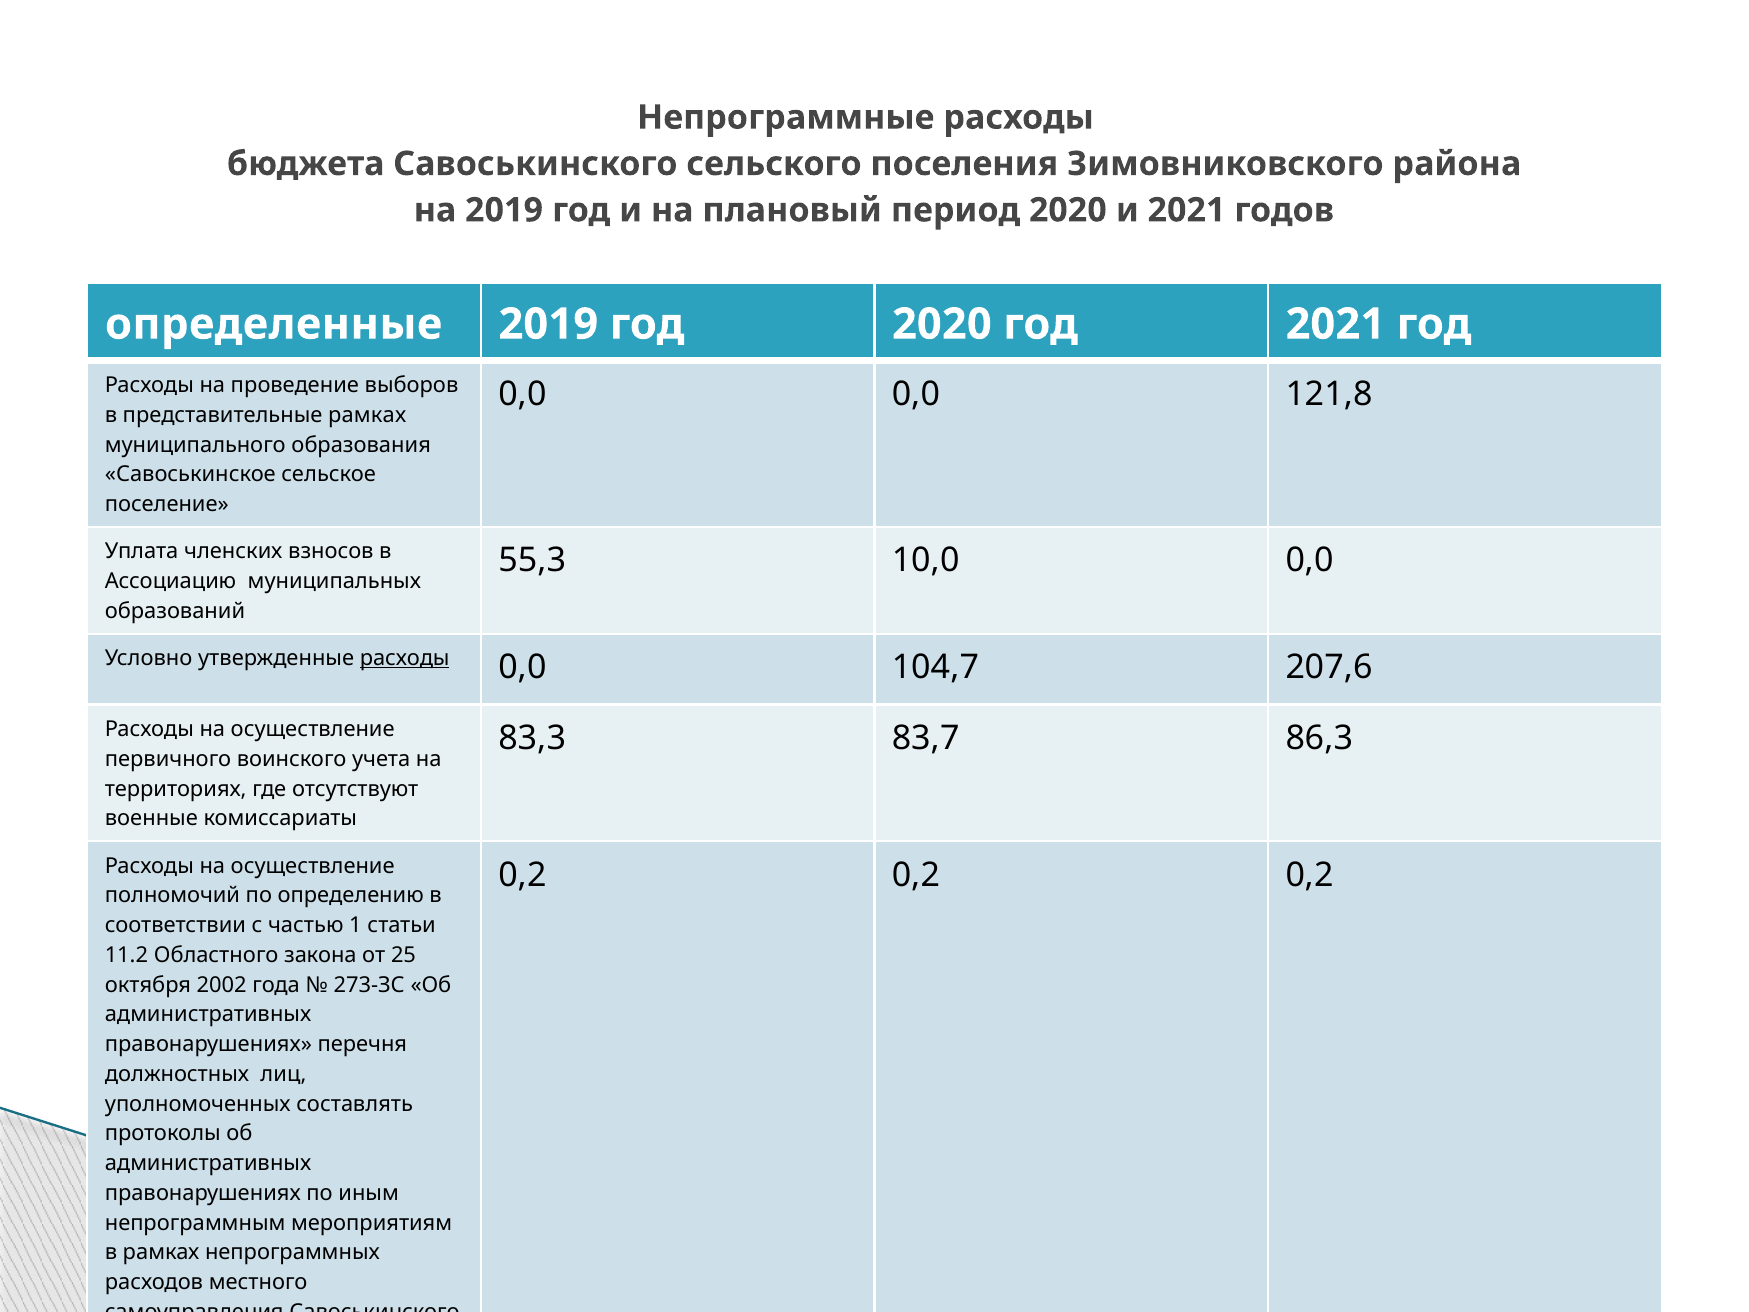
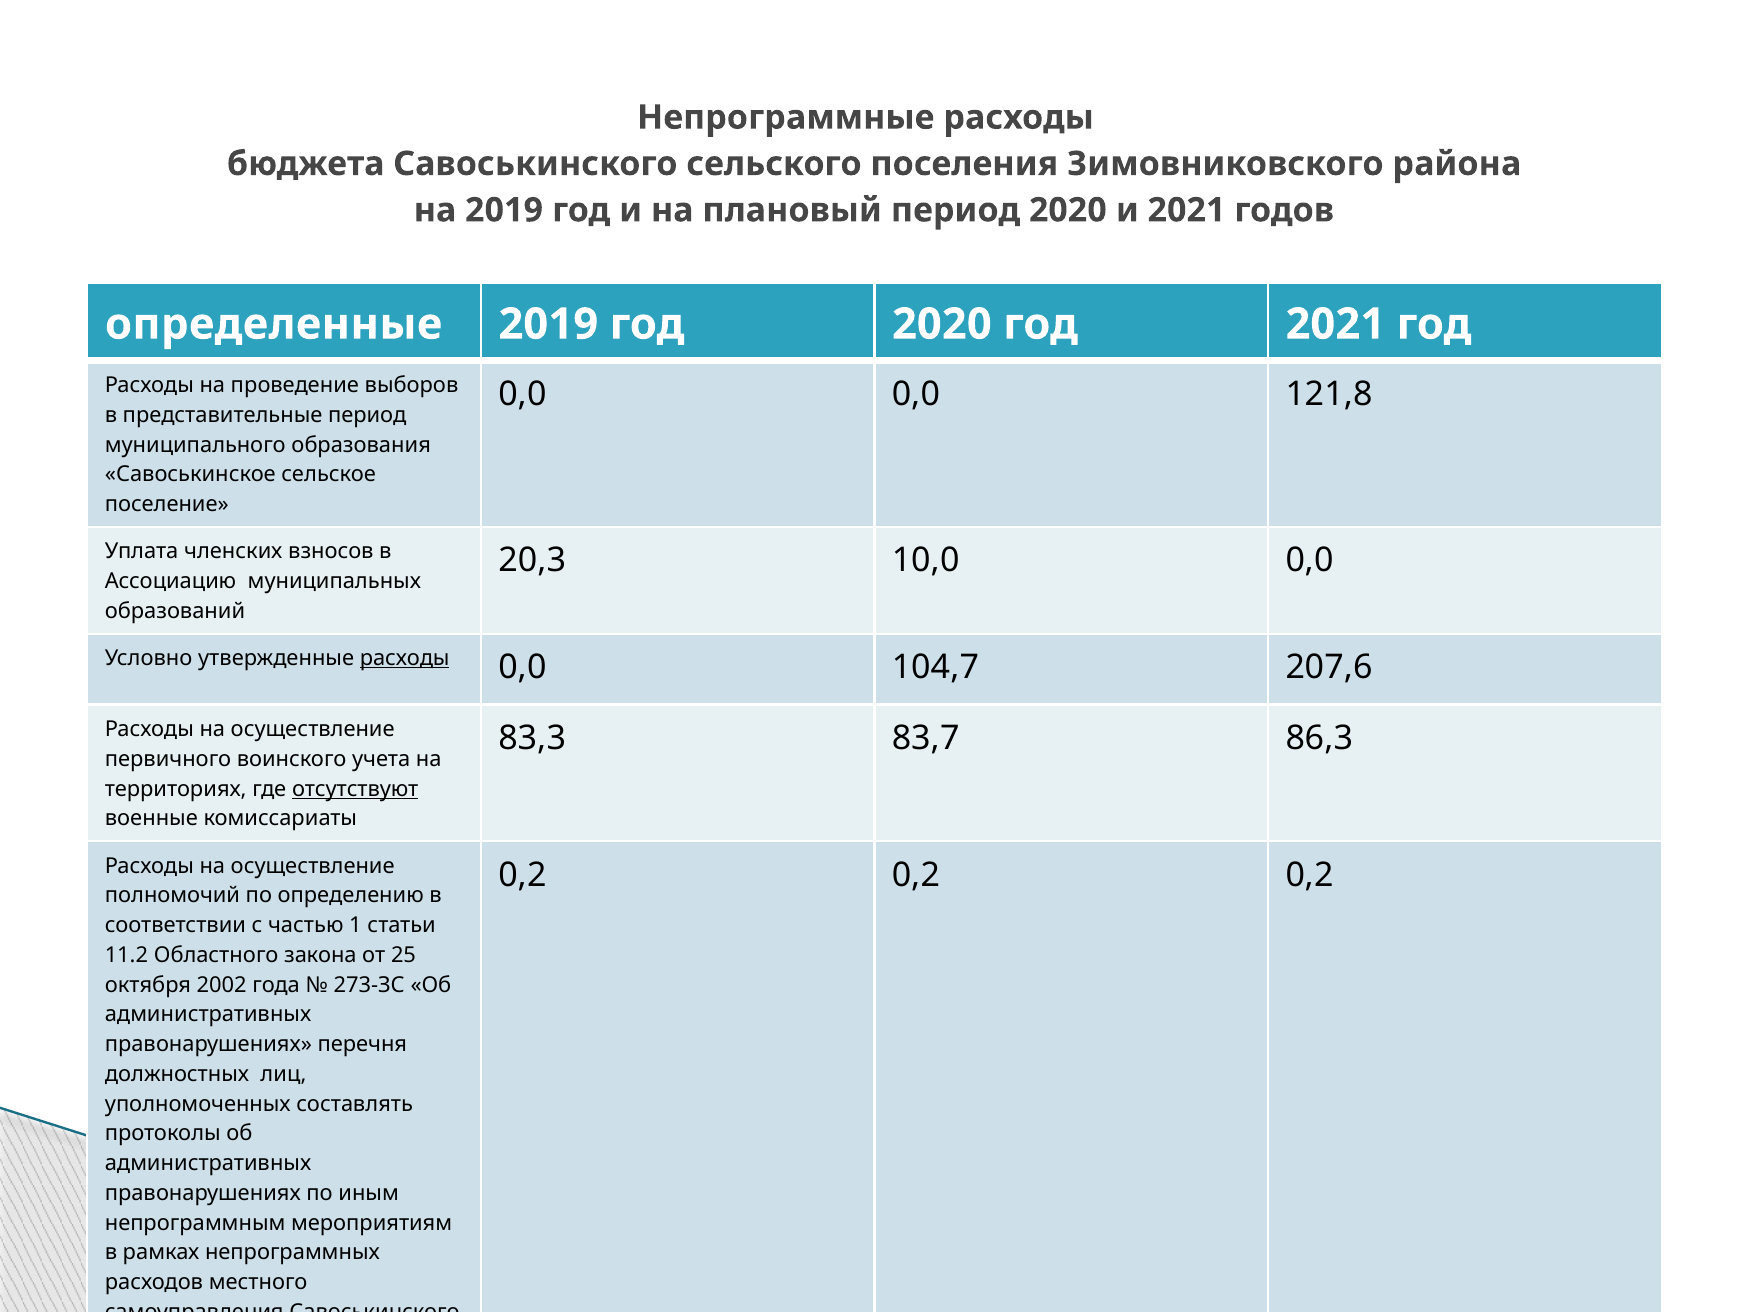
представительные рамках: рамках -> период
55,3: 55,3 -> 20,3
отсутствуют underline: none -> present
